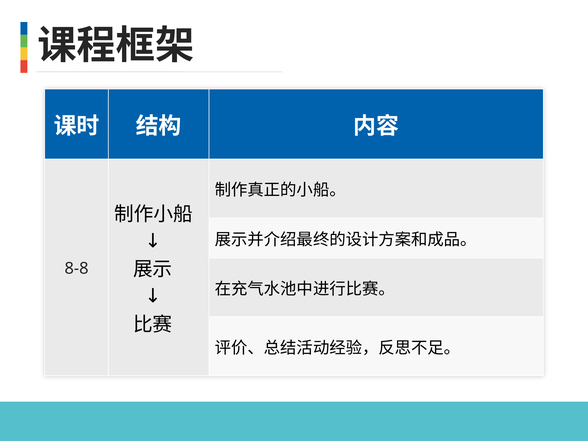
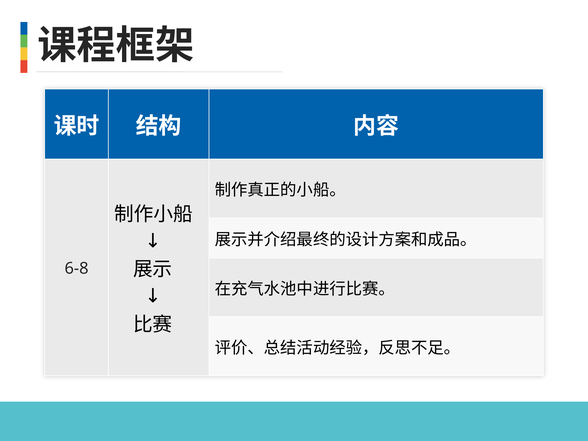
8-8: 8-8 -> 6-8
